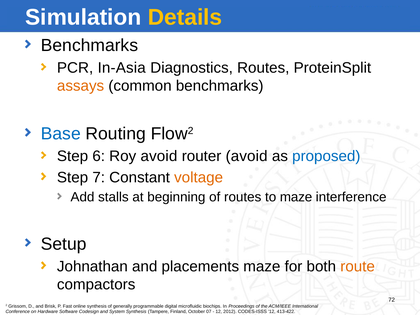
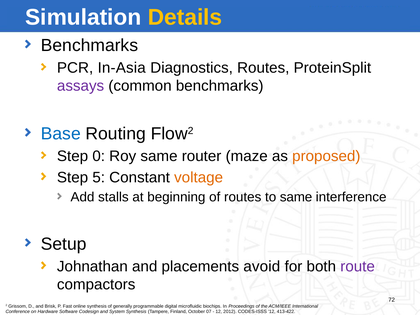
assays colour: orange -> purple
6: 6 -> 0
Roy avoid: avoid -> same
router avoid: avoid -> maze
proposed colour: blue -> orange
7: 7 -> 5
to maze: maze -> same
placements maze: maze -> avoid
route colour: orange -> purple
